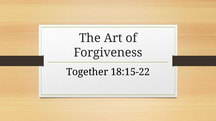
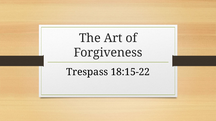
Together: Together -> Trespass
